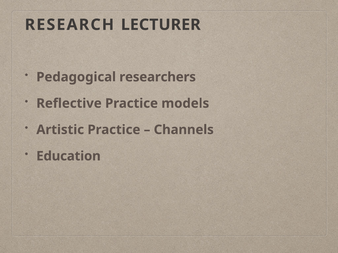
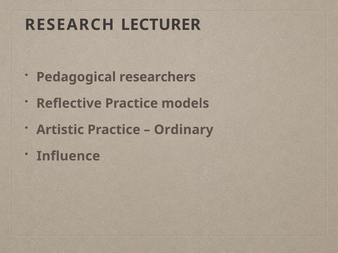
Channels: Channels -> Ordinary
Education: Education -> Influence
